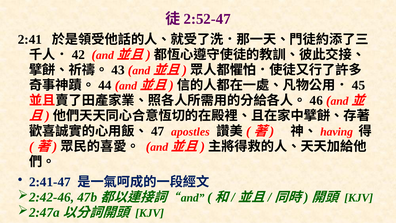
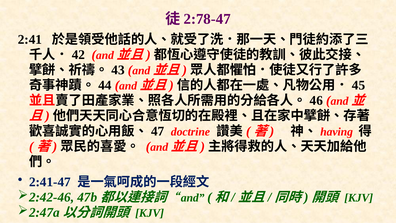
2:52-47: 2:52-47 -> 2:78-47
apostles: apostles -> doctrine
